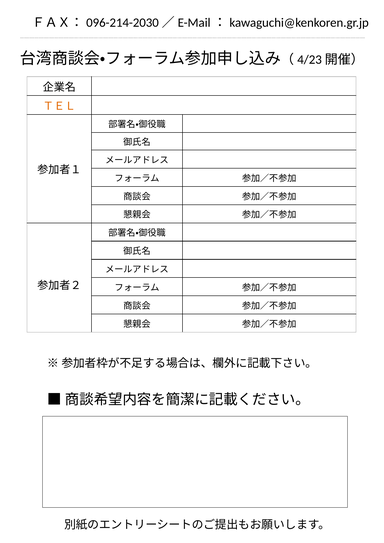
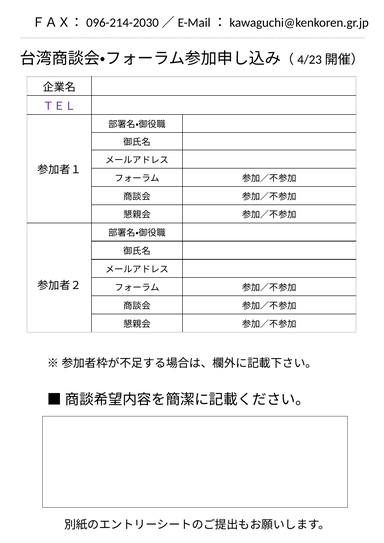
ＴＥＬ colour: orange -> purple
